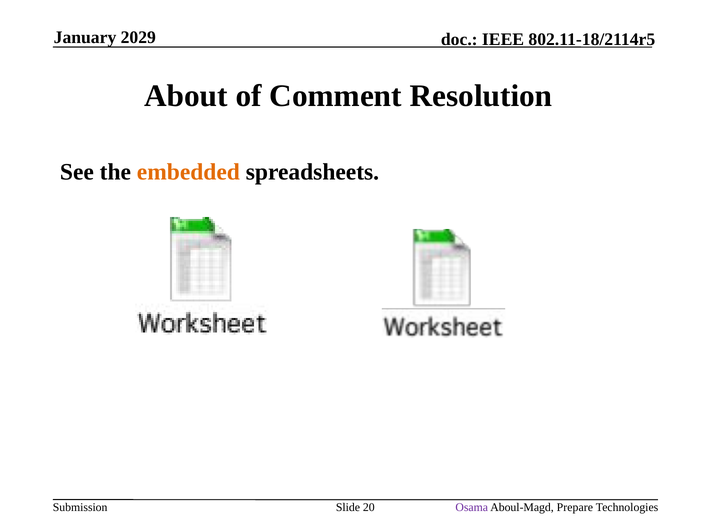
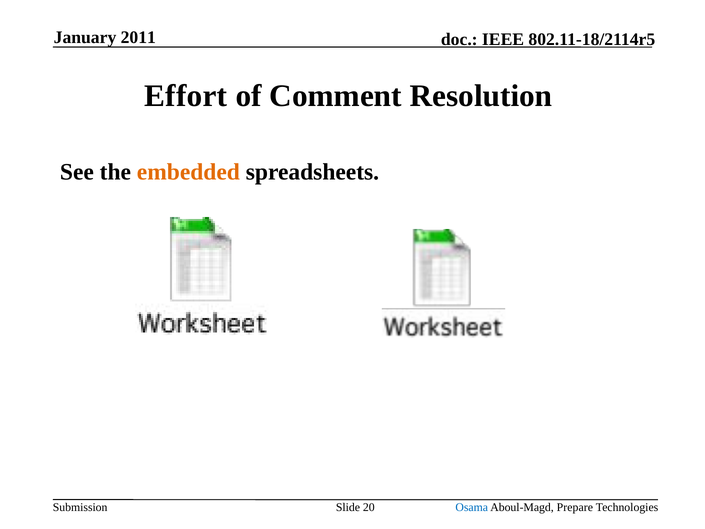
2029: 2029 -> 2011
About: About -> Effort
Osama colour: purple -> blue
